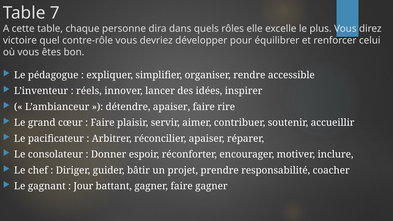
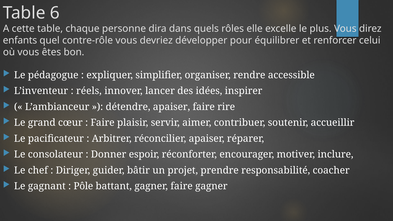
7: 7 -> 6
victoire: victoire -> enfants
Jour: Jour -> Pôle
